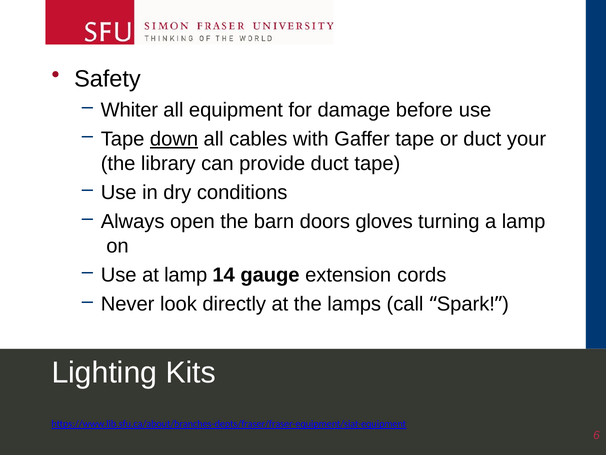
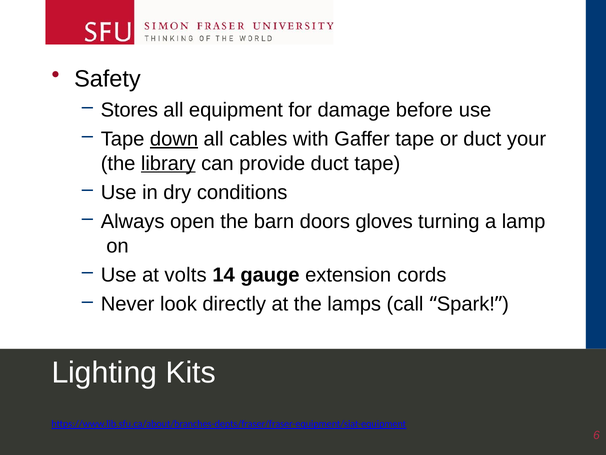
Whiter: Whiter -> Stores
library underline: none -> present
at lamp: lamp -> volts
